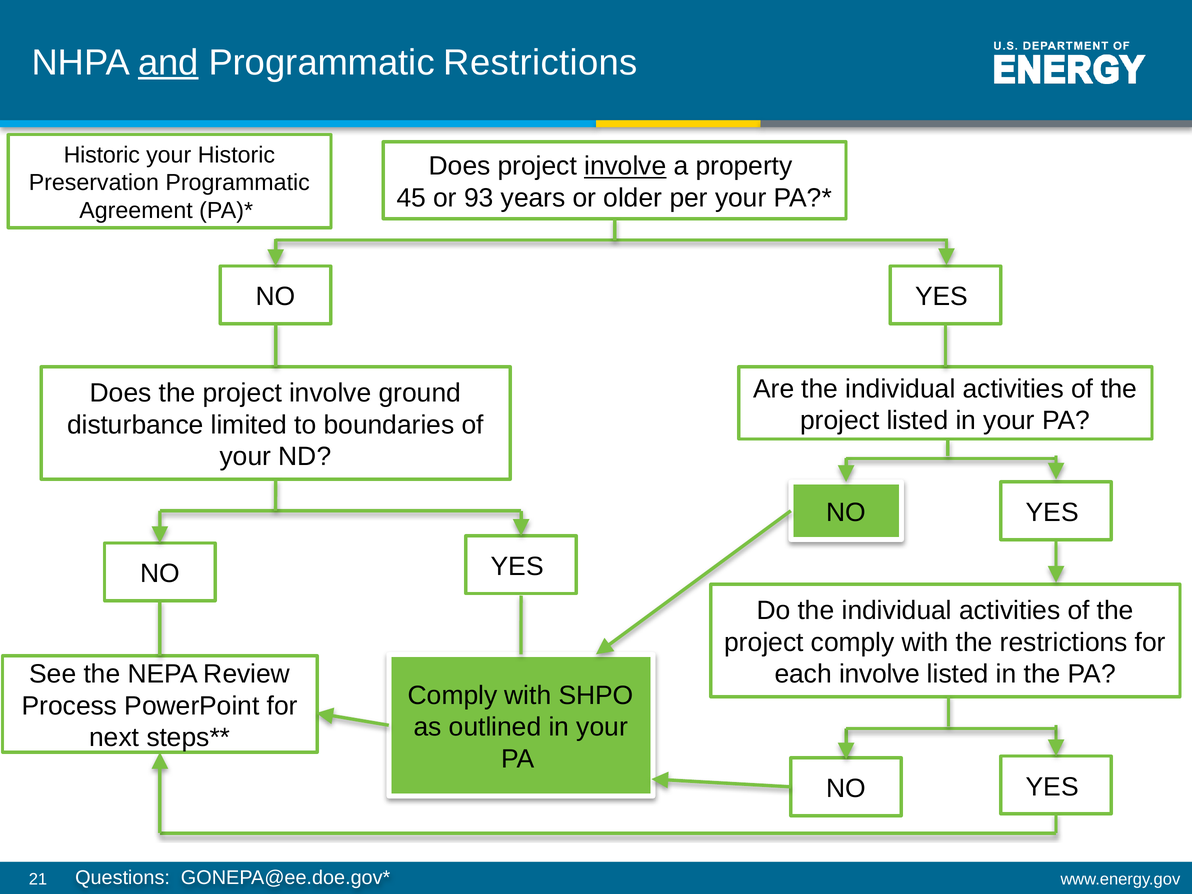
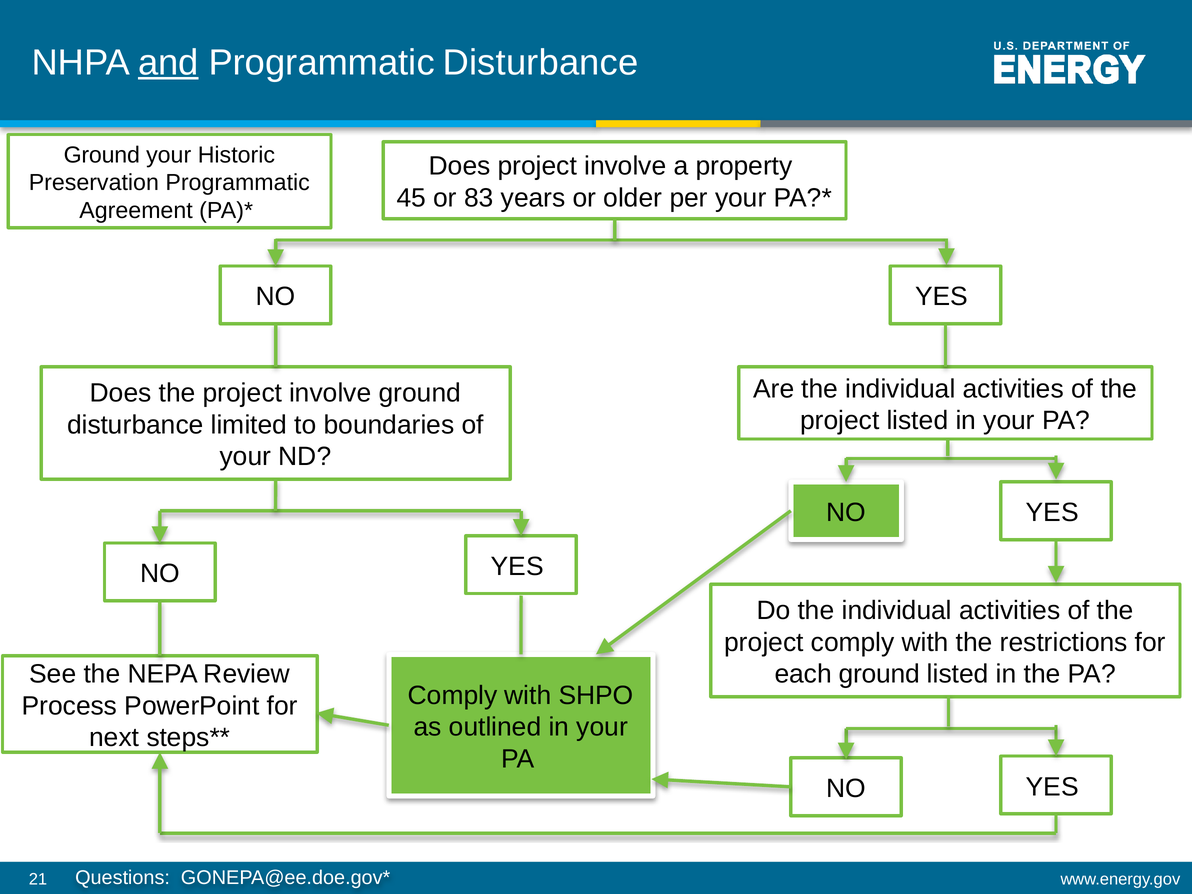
Programmatic Restrictions: Restrictions -> Disturbance
Historic at (102, 155): Historic -> Ground
involve at (625, 166) underline: present -> none
93: 93 -> 83
each involve: involve -> ground
